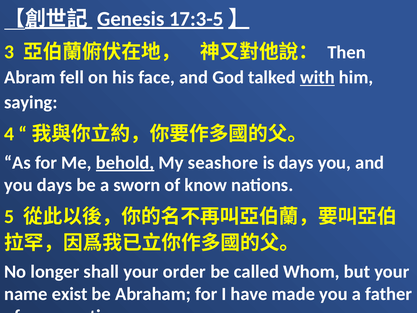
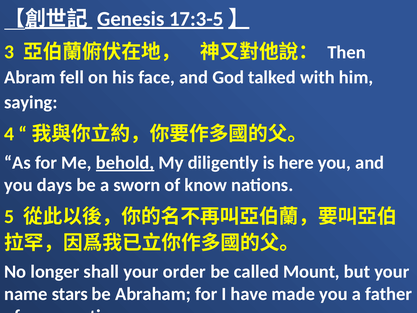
with underline: present -> none
seashore: seashore -> diligently
is days: days -> here
Whom: Whom -> Mount
exist: exist -> stars
